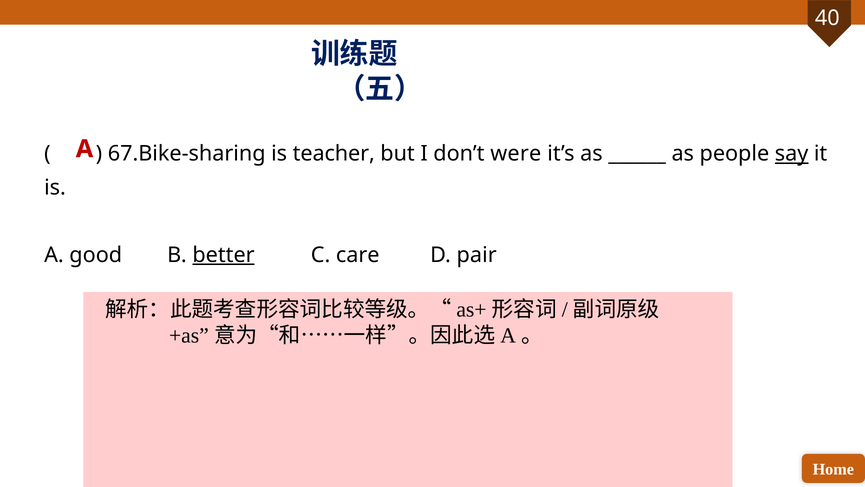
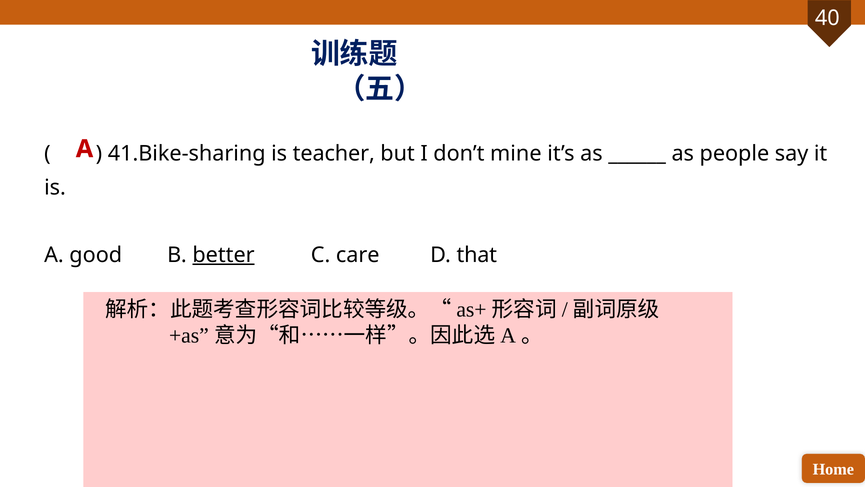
67.Bike-sharing: 67.Bike-sharing -> 41.Bike-sharing
were: were -> mine
say underline: present -> none
pair: pair -> that
